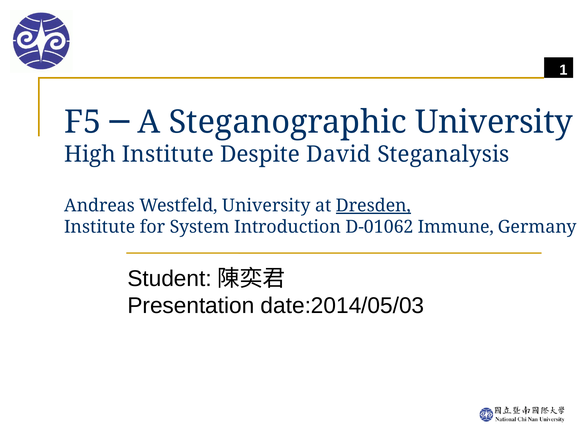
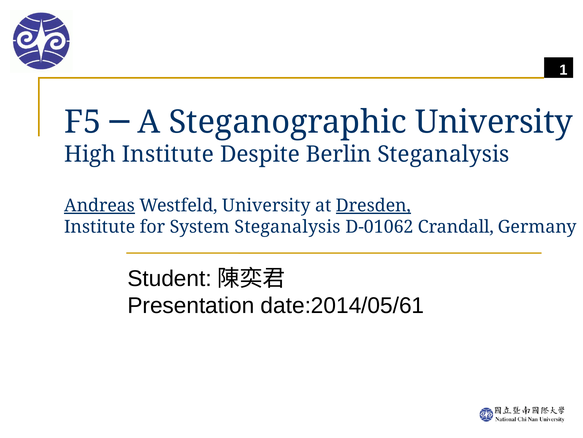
David: David -> Berlin
Andreas underline: none -> present
System Introduction: Introduction -> Steganalysis
Immune: Immune -> Crandall
date:2014/05/03: date:2014/05/03 -> date:2014/05/61
